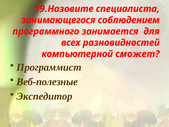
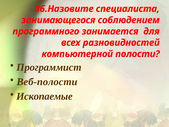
19.Назовите: 19.Назовите -> 86.Назовите
сможет: сможет -> полости
Веб-полезные: Веб-полезные -> Веб-полости
Экспедитор: Экспедитор -> Ископаемые
